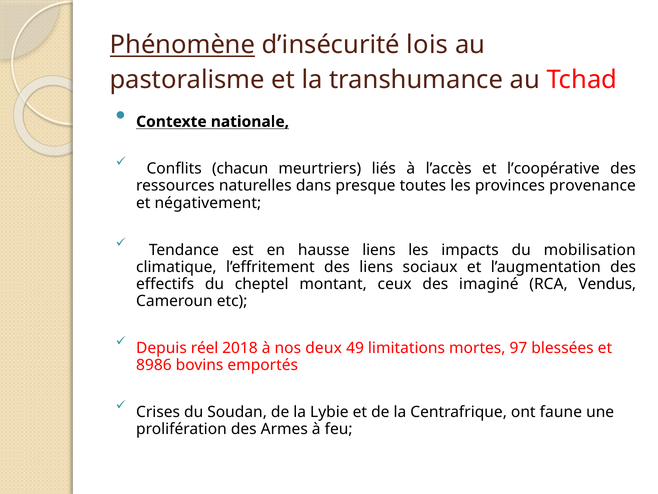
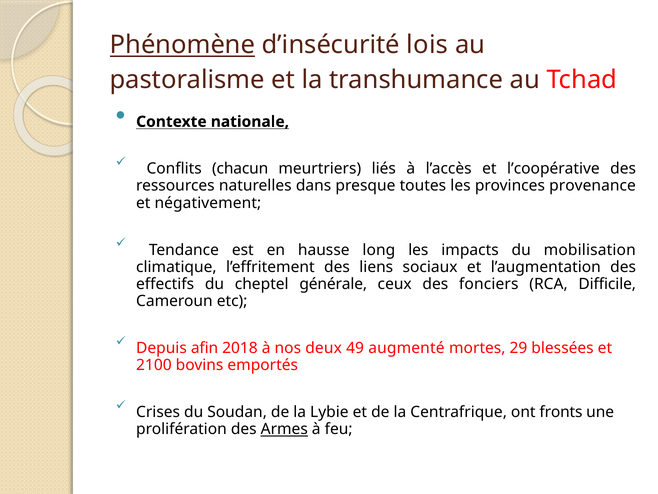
hausse liens: liens -> long
montant: montant -> générale
imaginé: imaginé -> fonciers
Vendus: Vendus -> Difficile
réel: réel -> afin
limitations: limitations -> augmenté
97: 97 -> 29
8986: 8986 -> 2100
faune: faune -> fronts
Armes underline: none -> present
